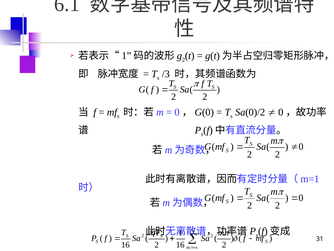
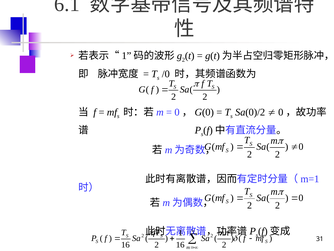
/3: /3 -> /0
